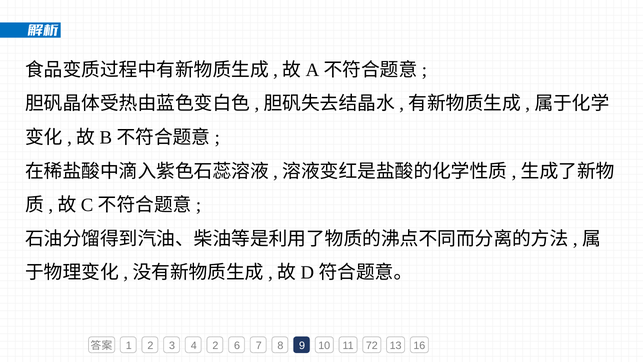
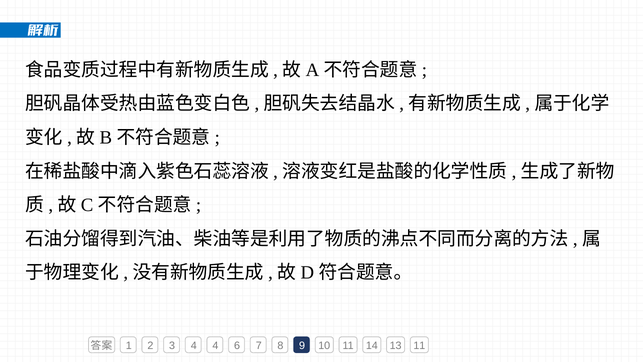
4 2: 2 -> 4
72: 72 -> 14
13 16: 16 -> 11
